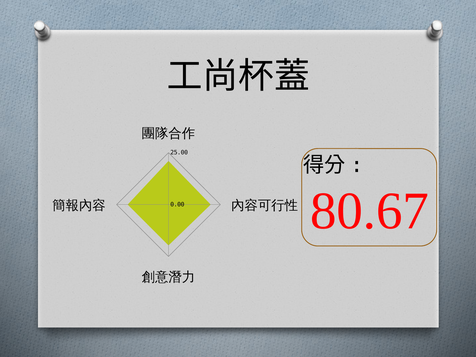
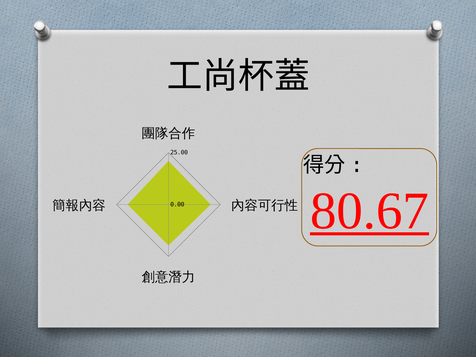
80.67 underline: none -> present
